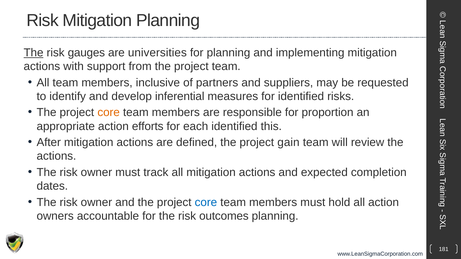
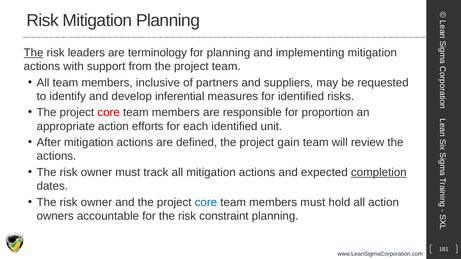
gauges: gauges -> leaders
universities: universities -> terminology
core at (109, 113) colour: orange -> red
this: this -> unit
completion underline: none -> present
outcomes: outcomes -> constraint
